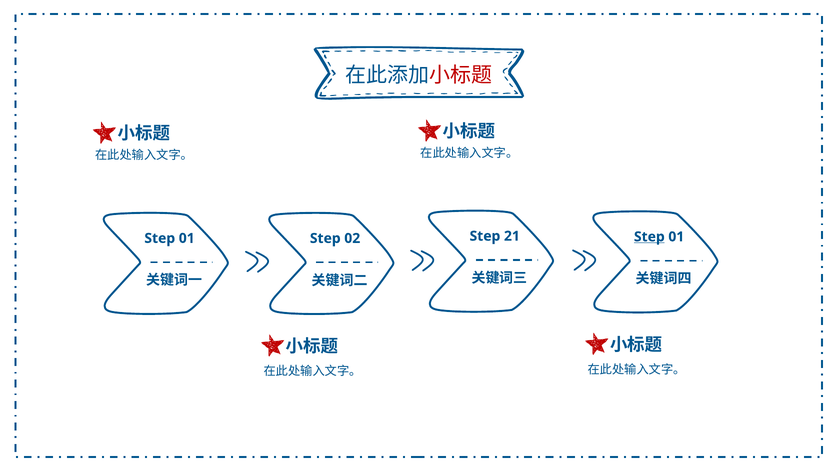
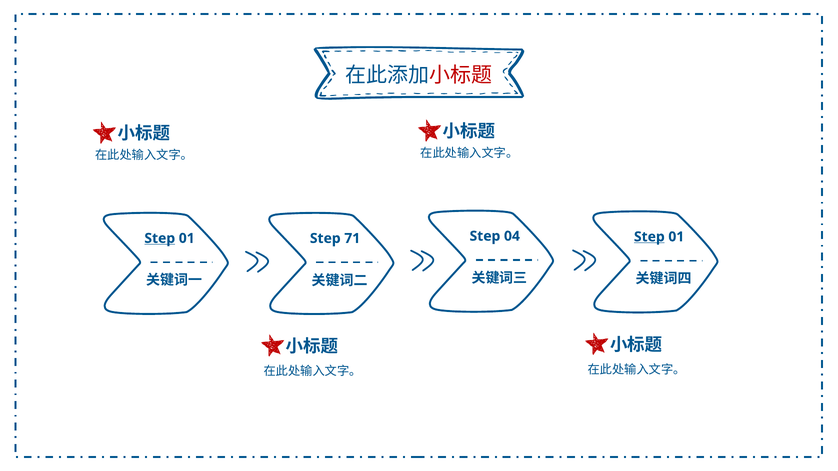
21: 21 -> 04
Step at (160, 238) underline: none -> present
02: 02 -> 71
